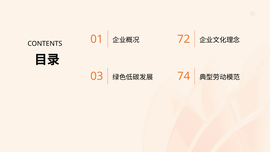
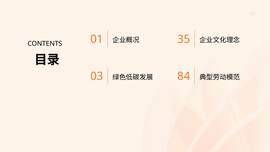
72: 72 -> 35
74: 74 -> 84
